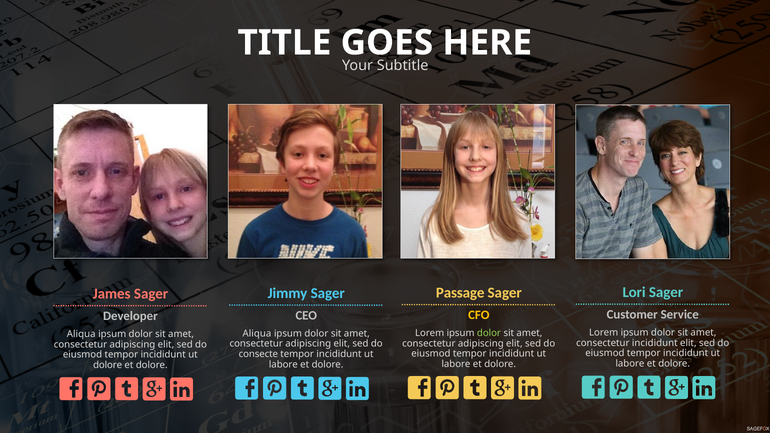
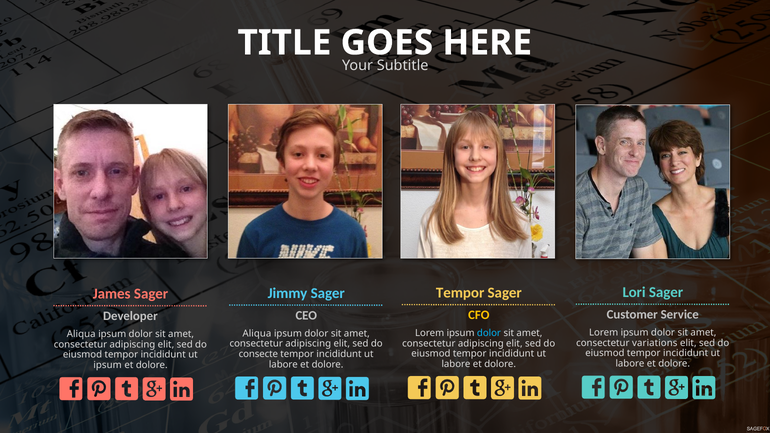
Passage at (460, 293): Passage -> Tempor
dolor at (489, 333) colour: light green -> light blue
consectetur incididunt: incididunt -> variations
dolore at (108, 365): dolore -> ipsum
